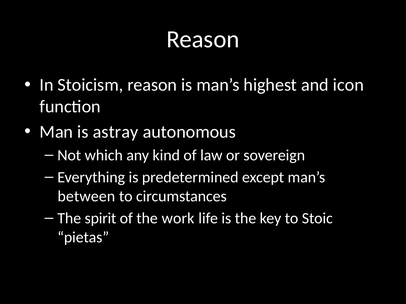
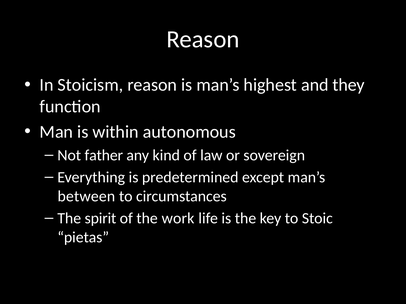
icon: icon -> they
astray: astray -> within
which: which -> father
